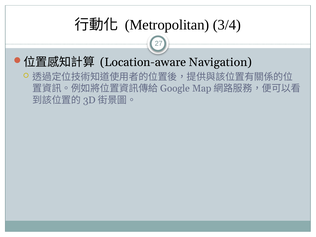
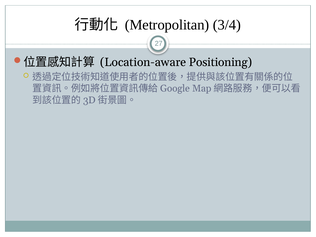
Navigation: Navigation -> Positioning
